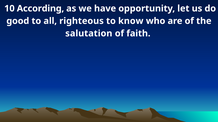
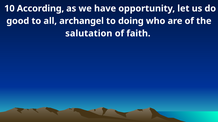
righteous: righteous -> archangel
know: know -> doing
